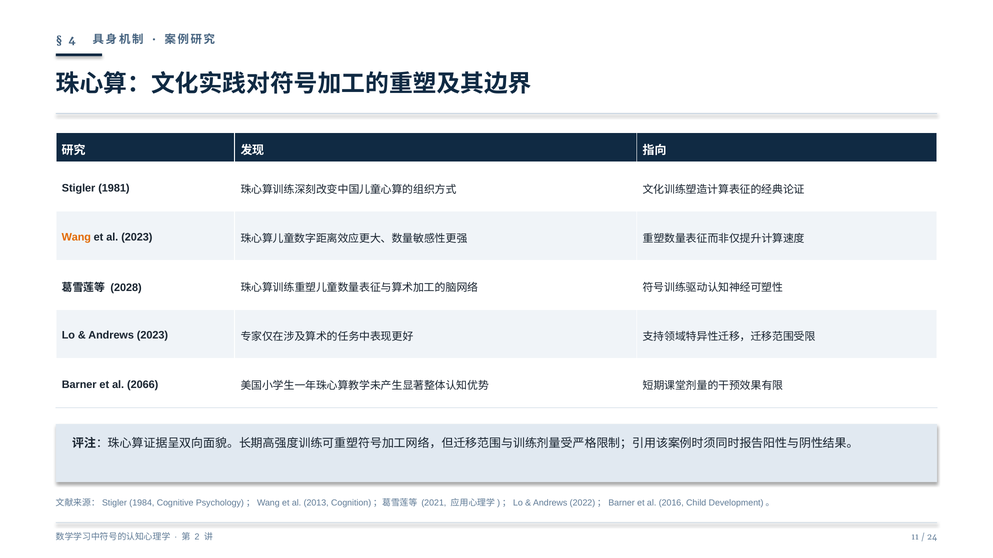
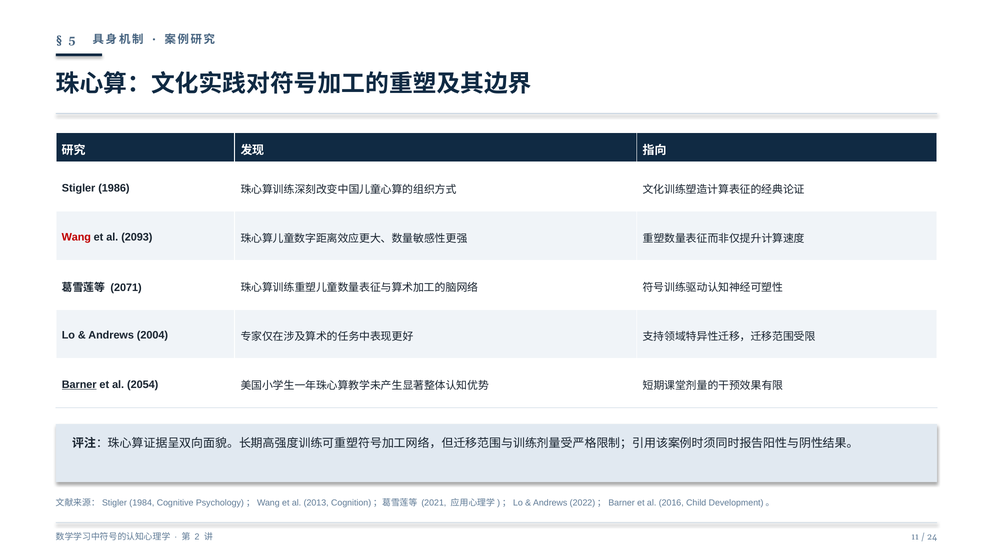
4: 4 -> 5
1981: 1981 -> 1986
Wang colour: orange -> red
al 2023: 2023 -> 2093
2028: 2028 -> 2071
Andrews 2023: 2023 -> 2004
Barner underline: none -> present
2066: 2066 -> 2054
